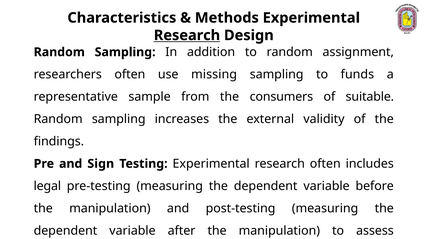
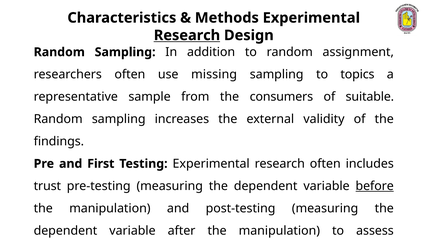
funds: funds -> topics
Sign: Sign -> First
legal: legal -> trust
before underline: none -> present
